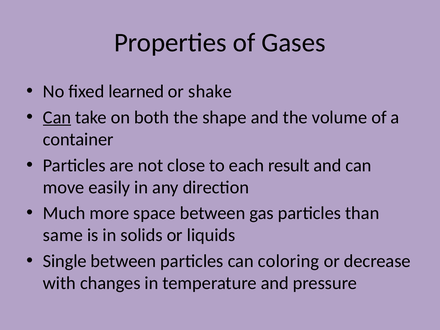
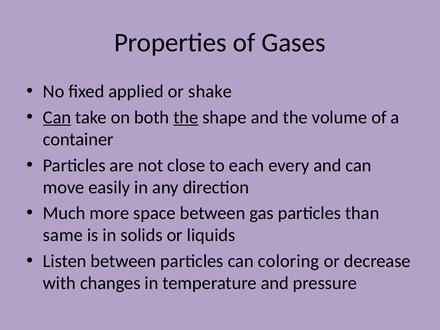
learned: learned -> applied
the at (186, 117) underline: none -> present
result: result -> every
Single: Single -> Listen
